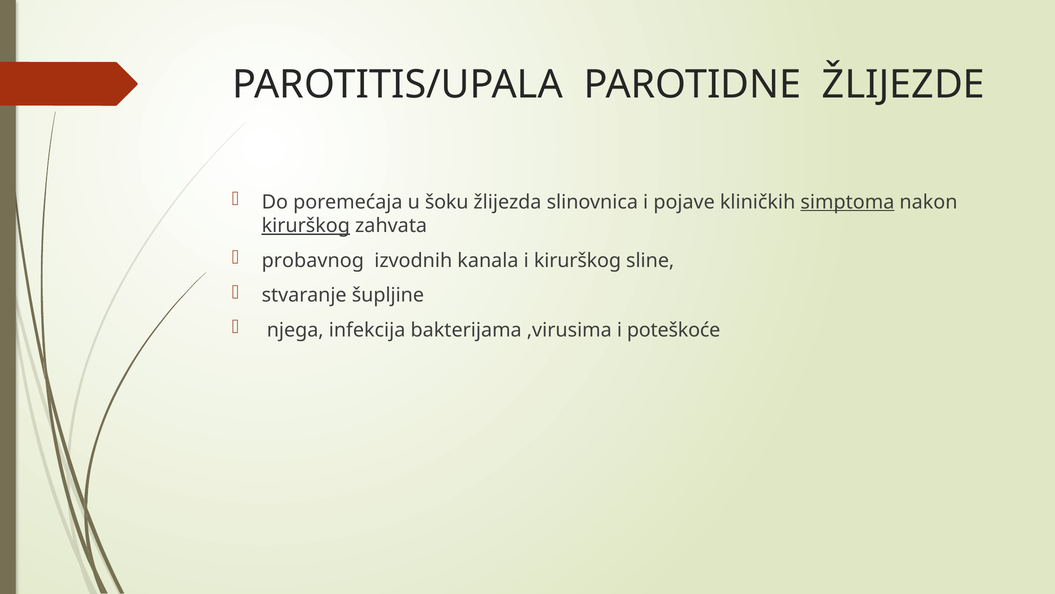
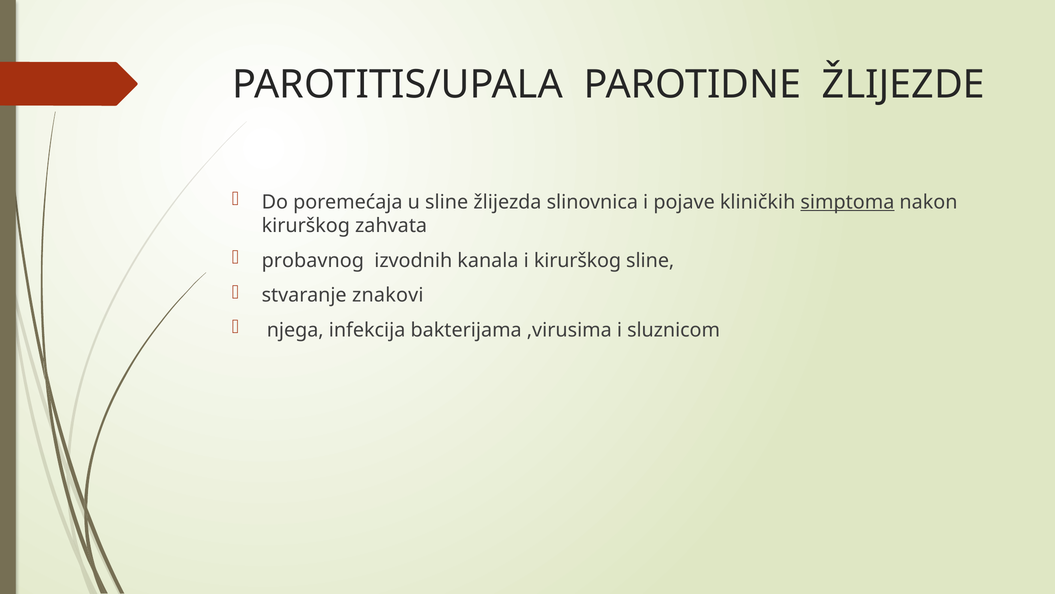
u šoku: šoku -> sline
kirurškog at (306, 226) underline: present -> none
šupljine: šupljine -> znakovi
poteškoće: poteškoće -> sluznicom
